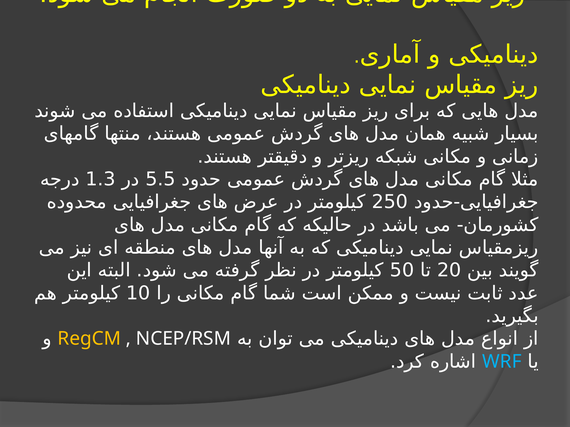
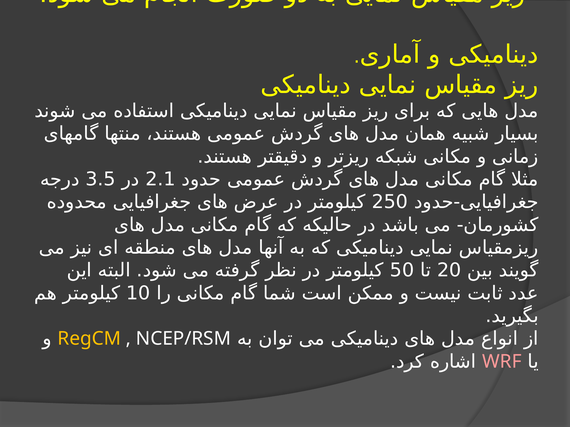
1.3: 1.3 -> 3.5
5.5: 5.5 -> 2.1
WRF colour: light blue -> pink
